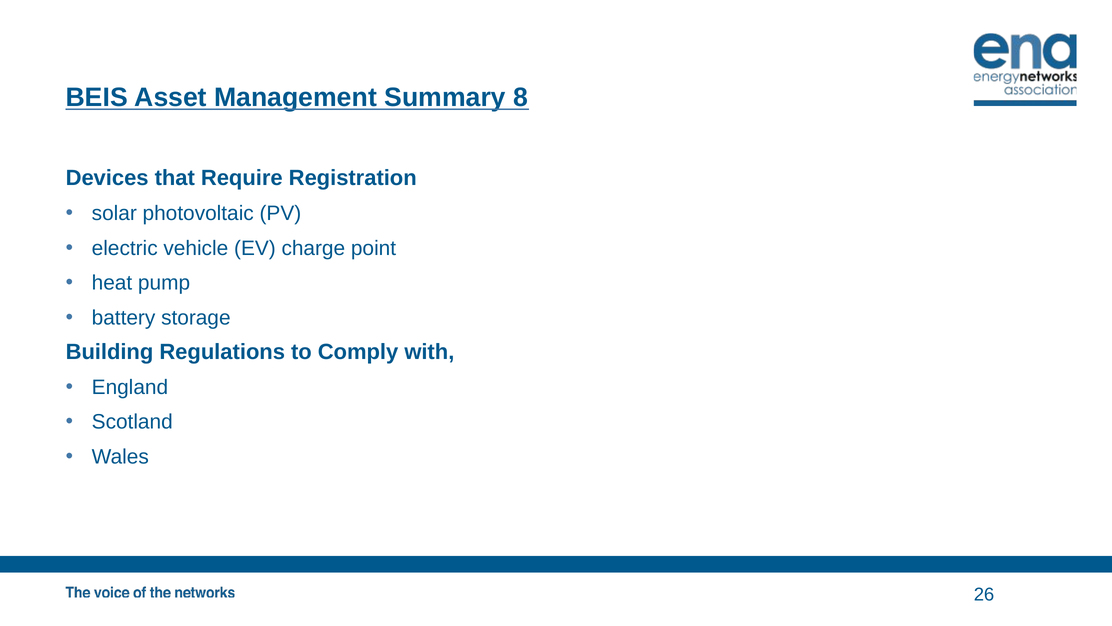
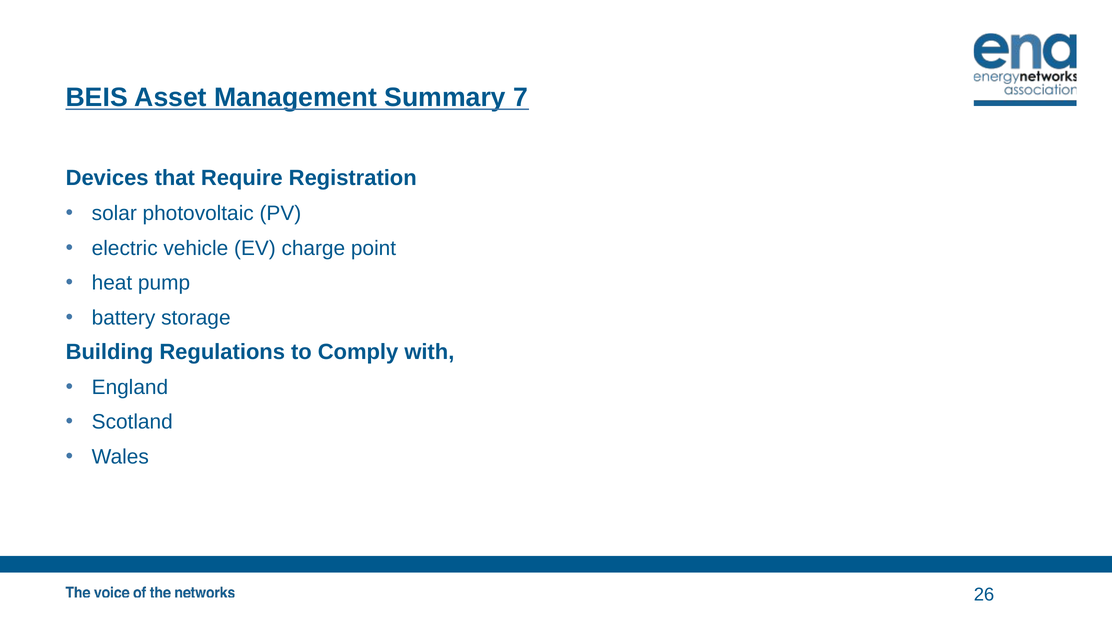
8: 8 -> 7
